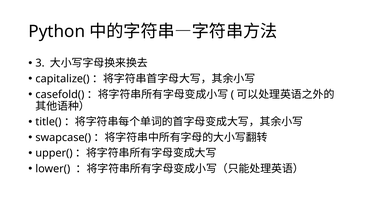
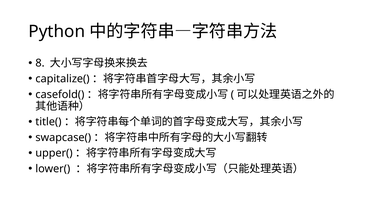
3: 3 -> 8
